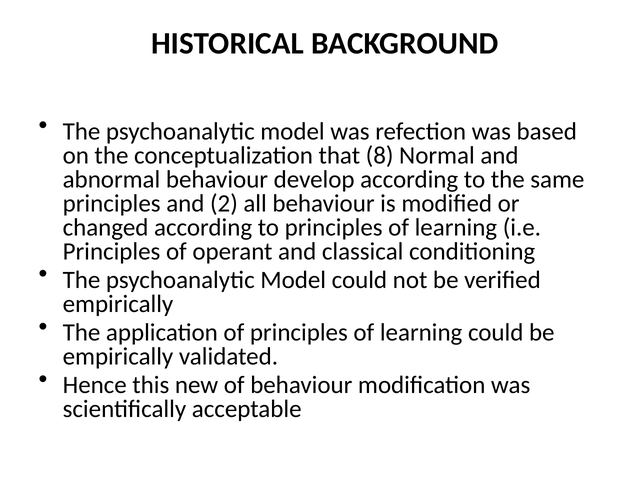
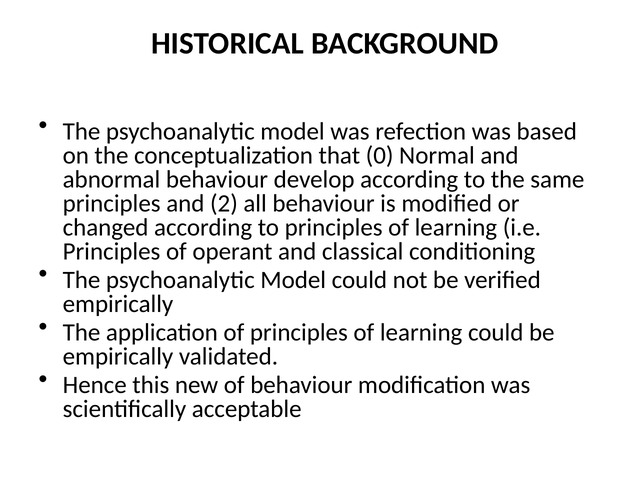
8: 8 -> 0
